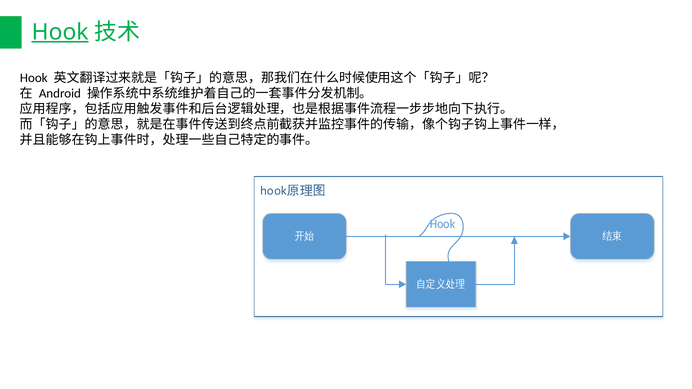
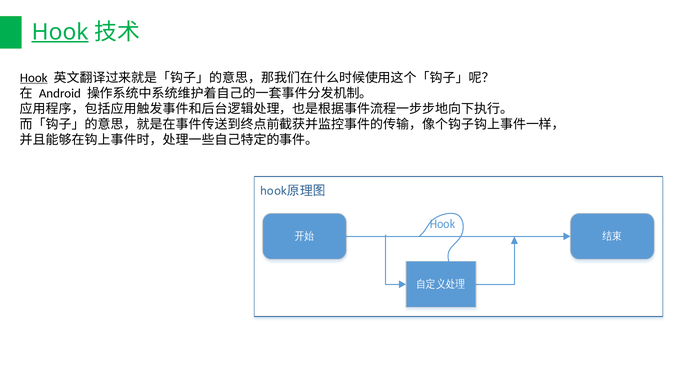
Hook at (34, 78) underline: none -> present
